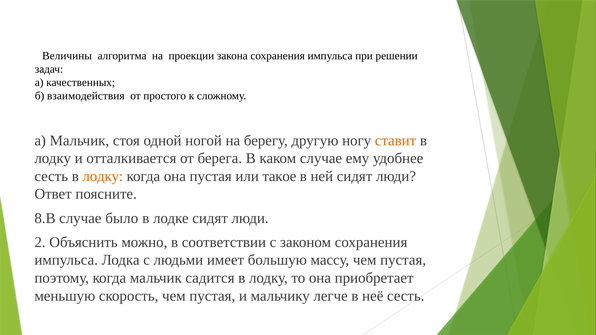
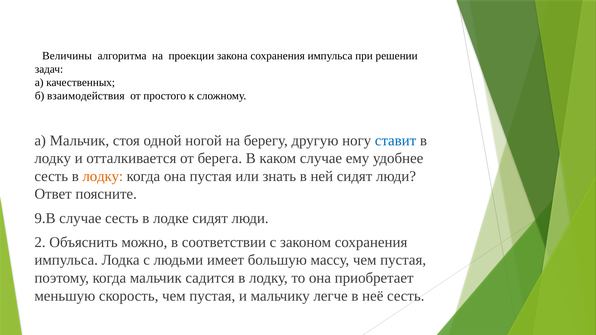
ставит colour: orange -> blue
такое: такое -> знать
8.В: 8.В -> 9.В
случае было: было -> сесть
